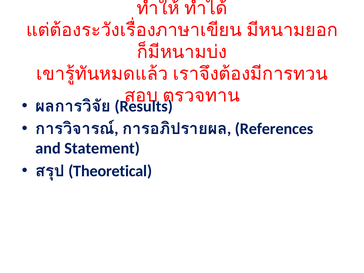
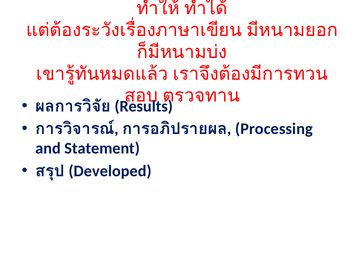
References: References -> Processing
Theoretical: Theoretical -> Developed
